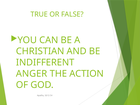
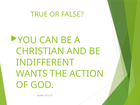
ANGER: ANGER -> WANTS
